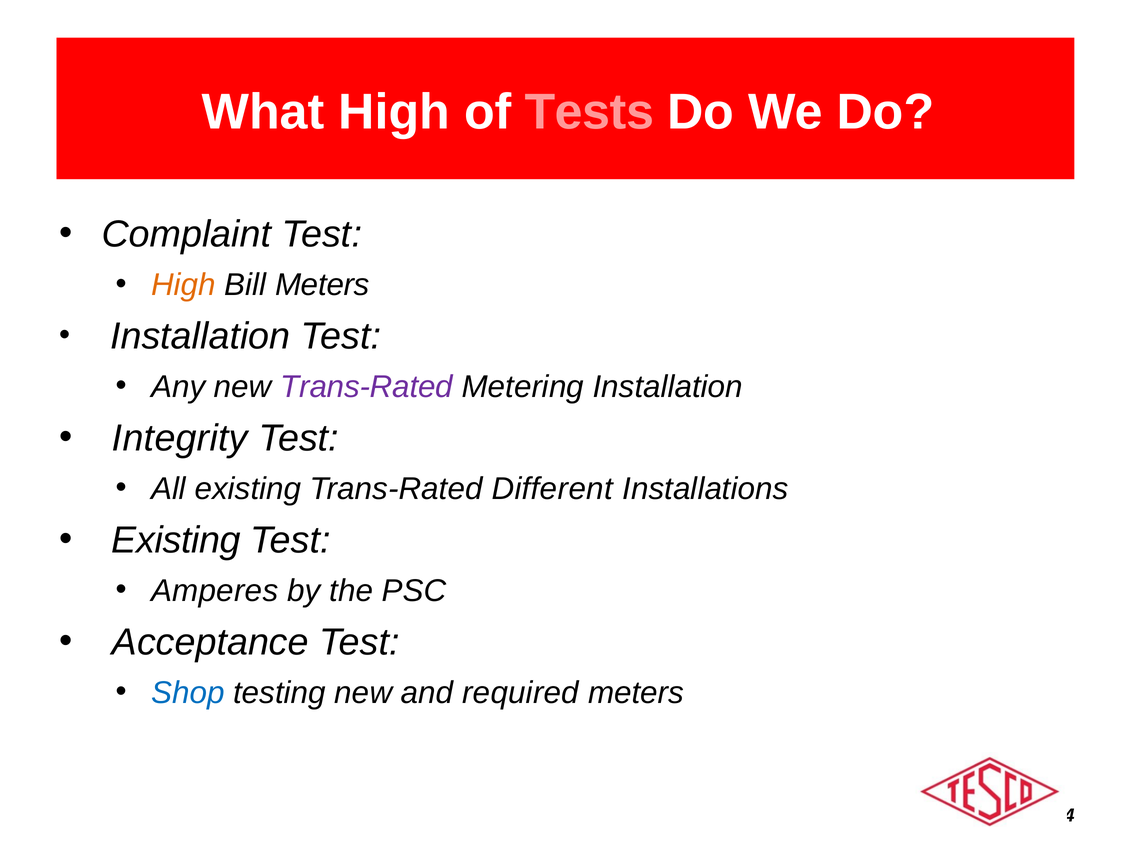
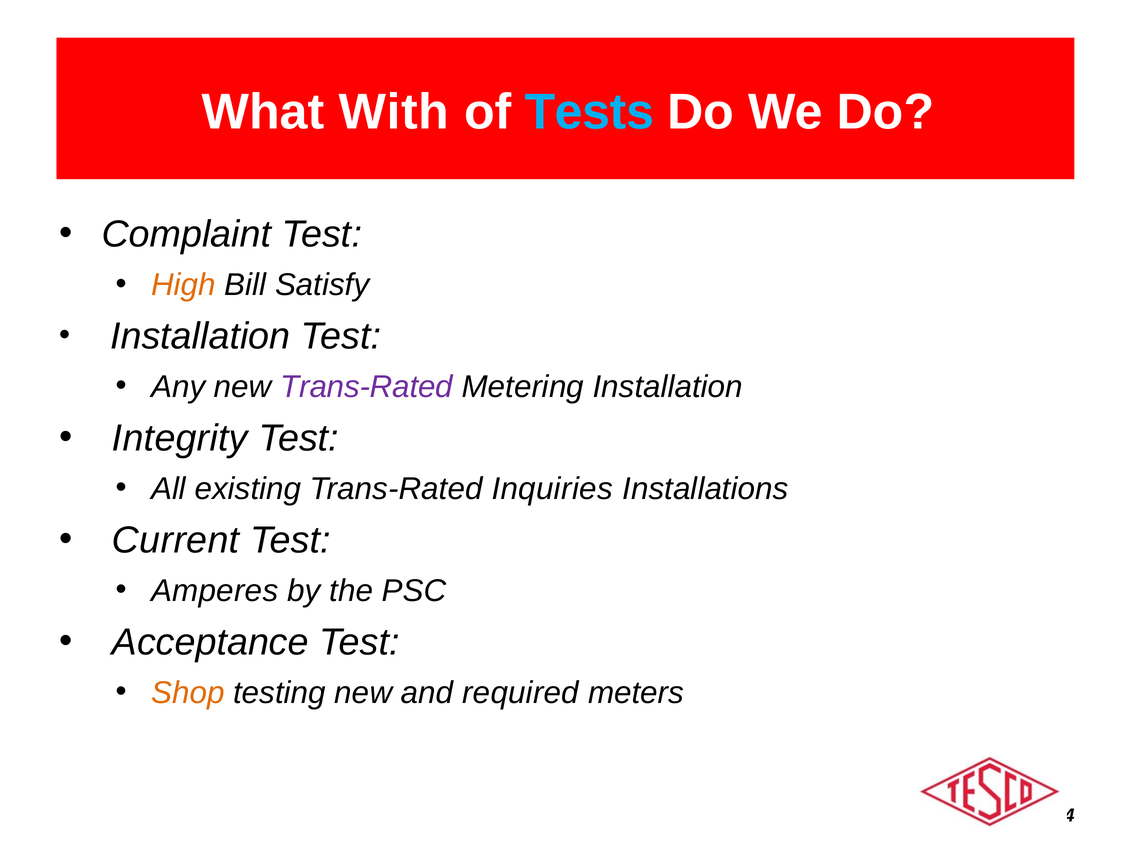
What High: High -> With
Tests colour: pink -> light blue
Bill Meters: Meters -> Satisfy
Different: Different -> Inquiries
Existing at (176, 540): Existing -> Current
Shop colour: blue -> orange
